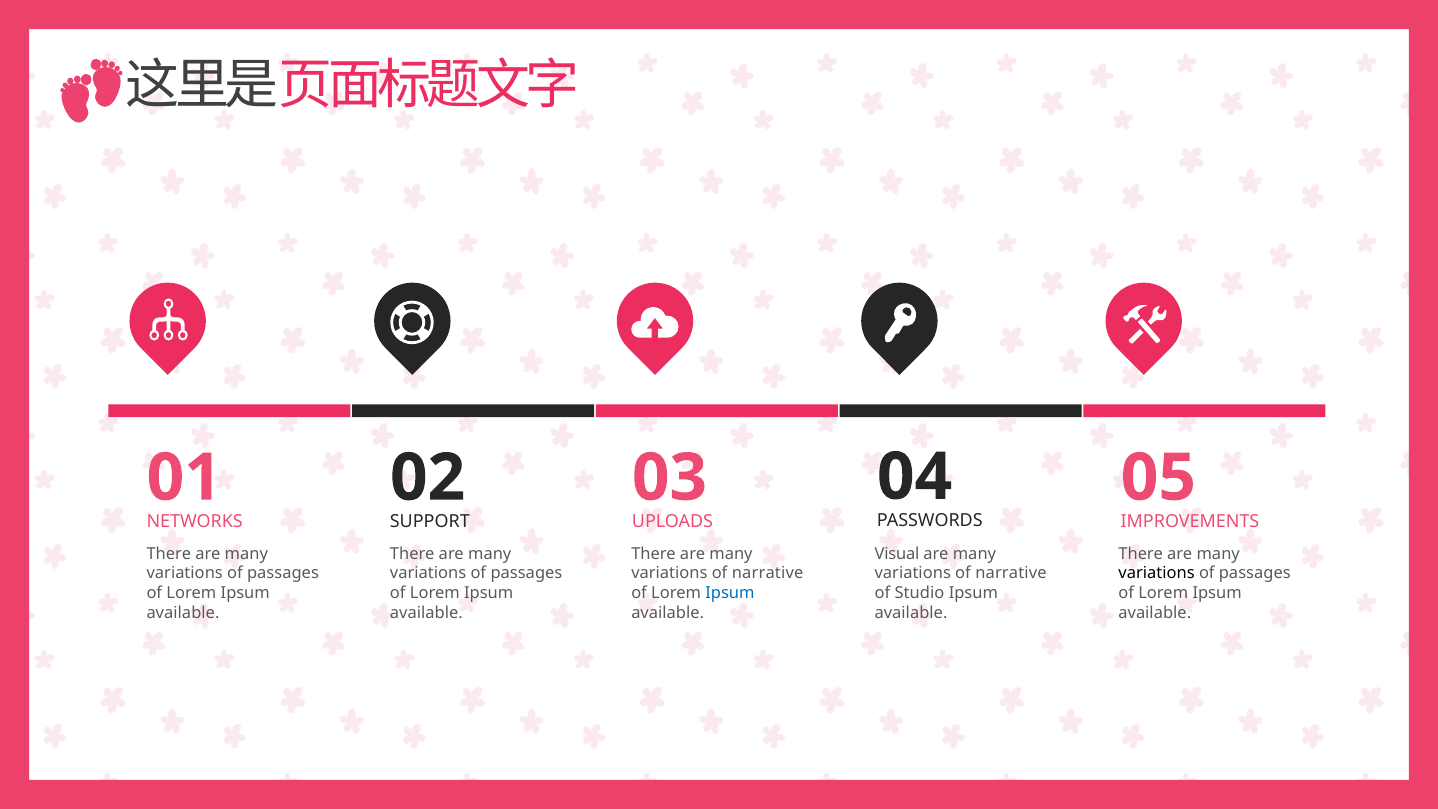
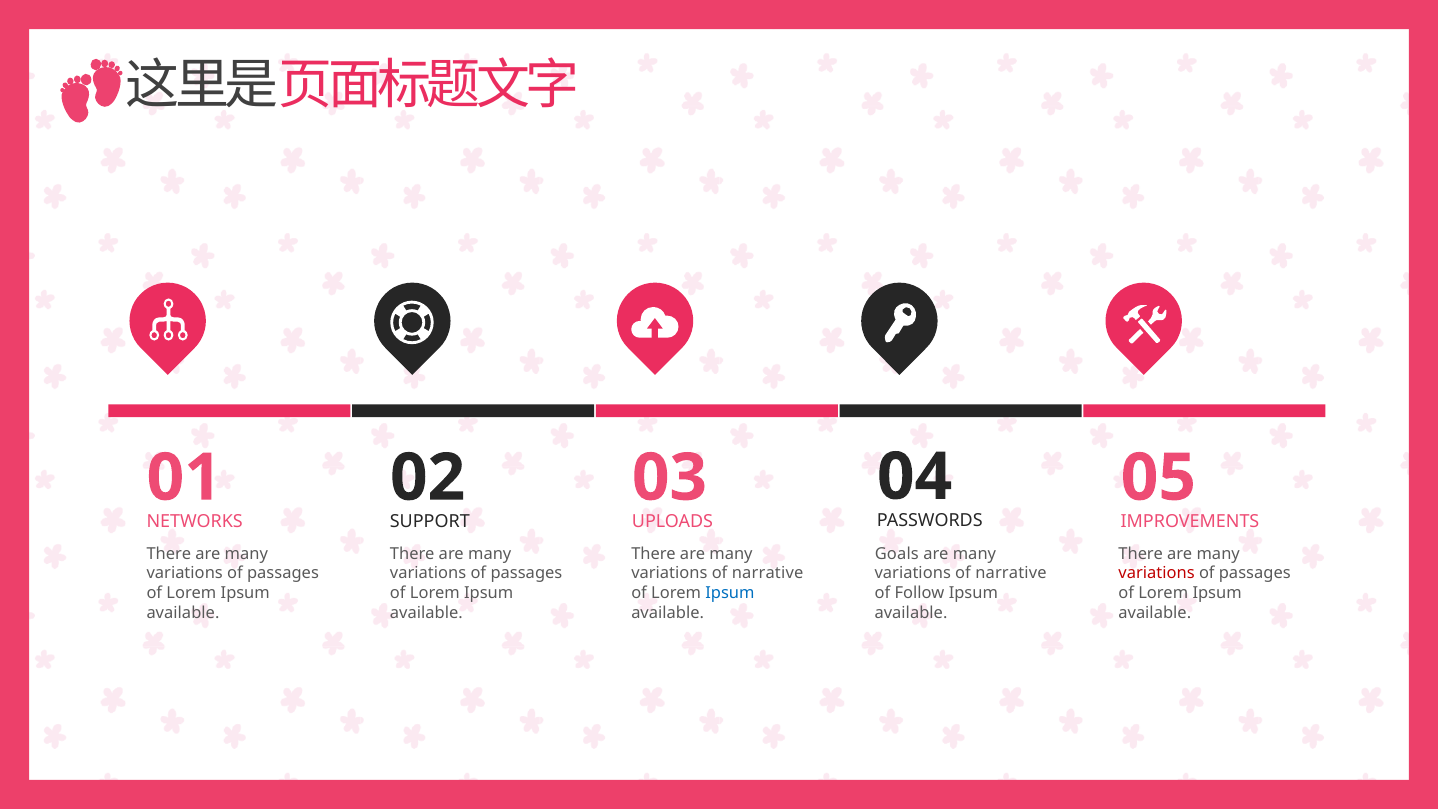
Visual: Visual -> Goals
variations at (1157, 573) colour: black -> red
Studio: Studio -> Follow
